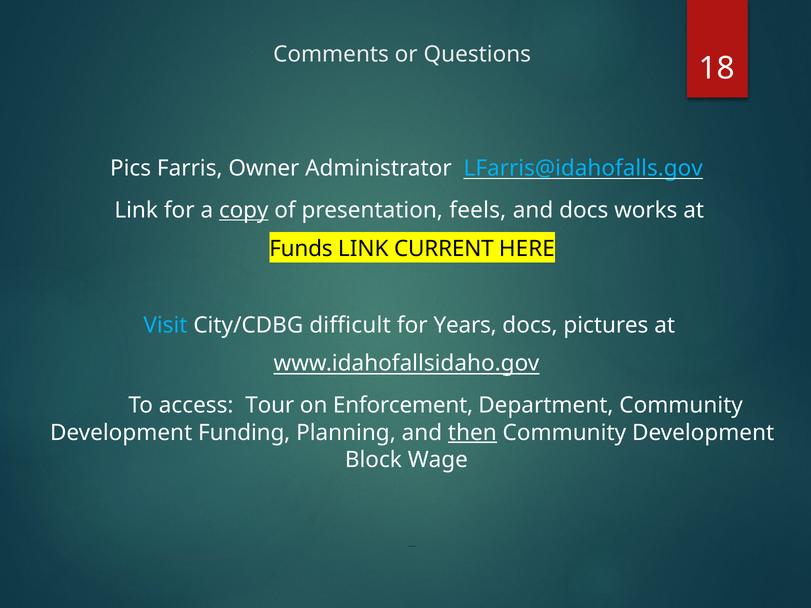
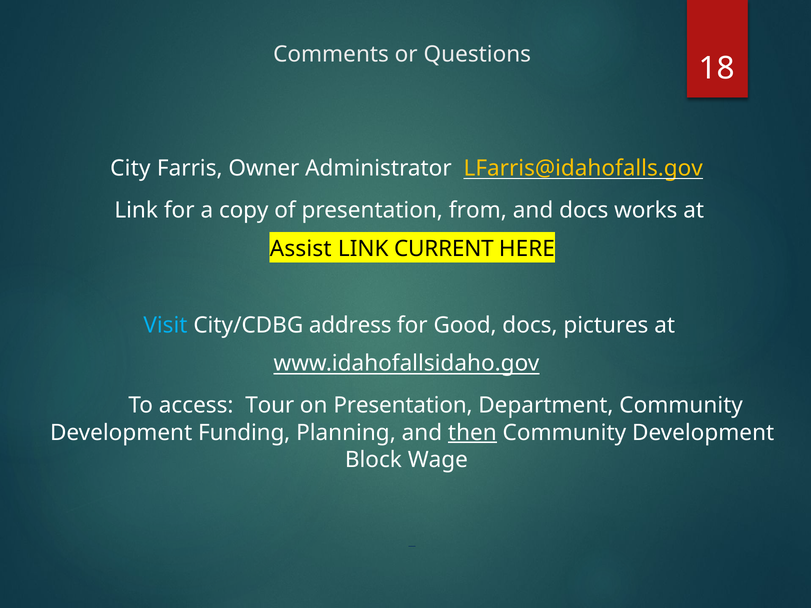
Pics: Pics -> City
LFarris@idahofalls.gov colour: light blue -> yellow
copy underline: present -> none
feels: feels -> from
Funds: Funds -> Assist
difficult: difficult -> address
Years: Years -> Good
on Enforcement: Enforcement -> Presentation
